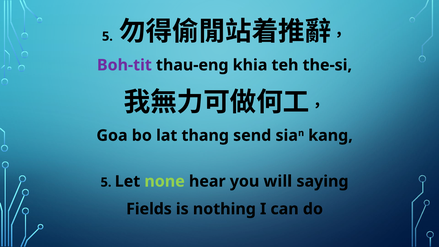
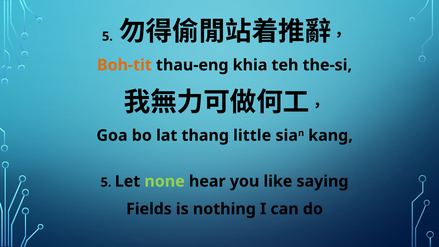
Boh-tit colour: purple -> orange
send: send -> little
will: will -> like
